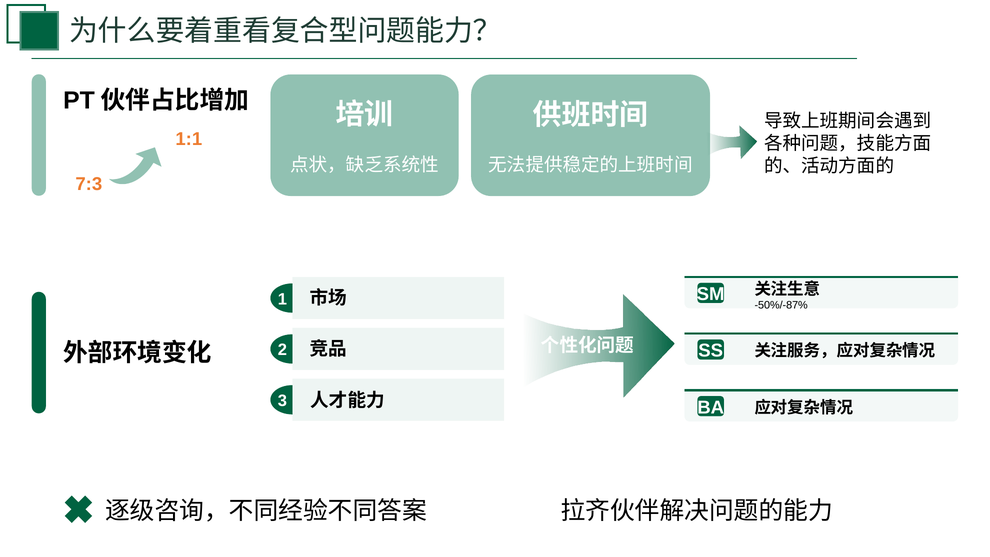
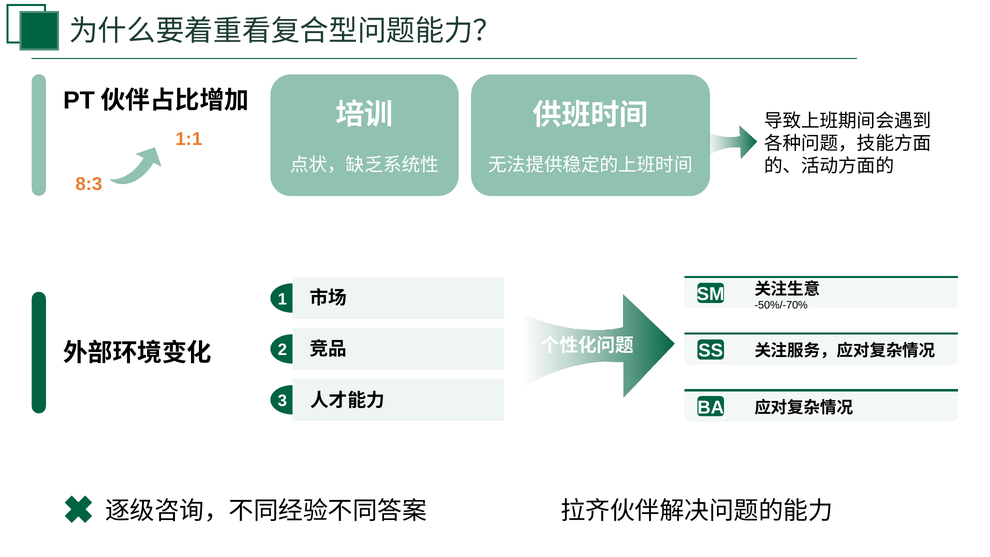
7:3: 7:3 -> 8:3
-50%/-87%: -50%/-87% -> -50%/-70%
